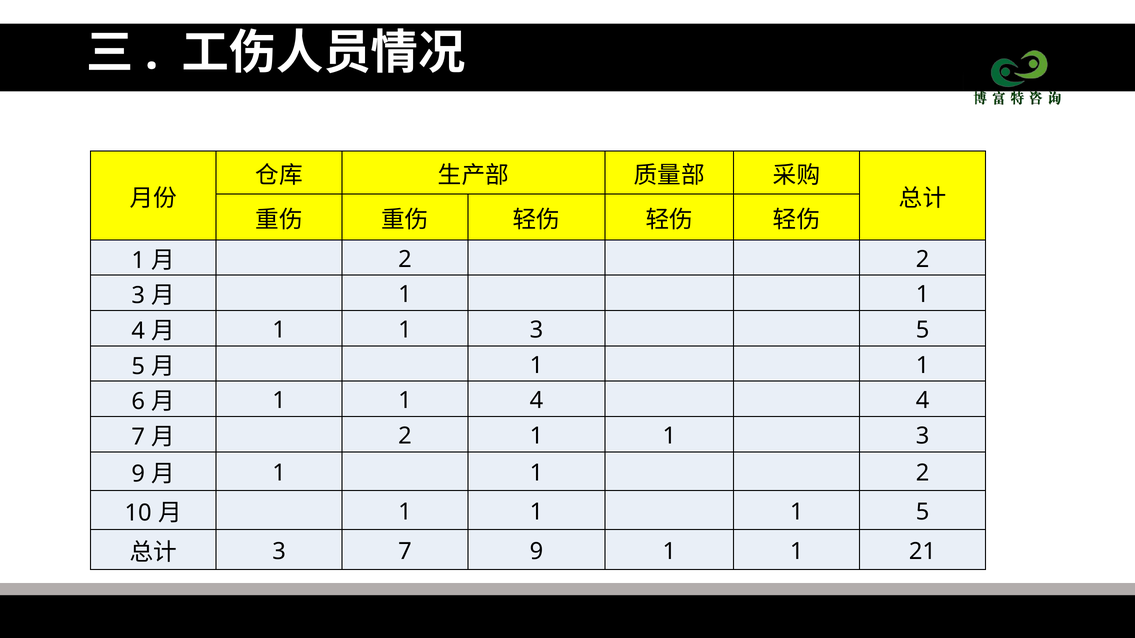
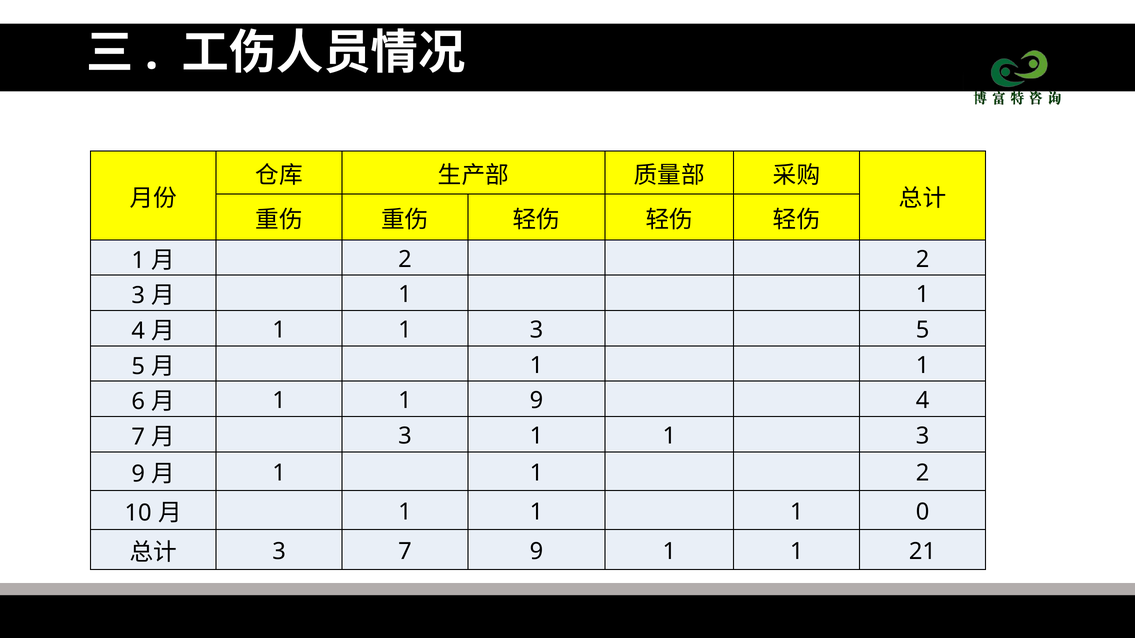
4 at (536, 401): 4 -> 9
2 at (405, 436): 2 -> 3
1 5: 5 -> 0
